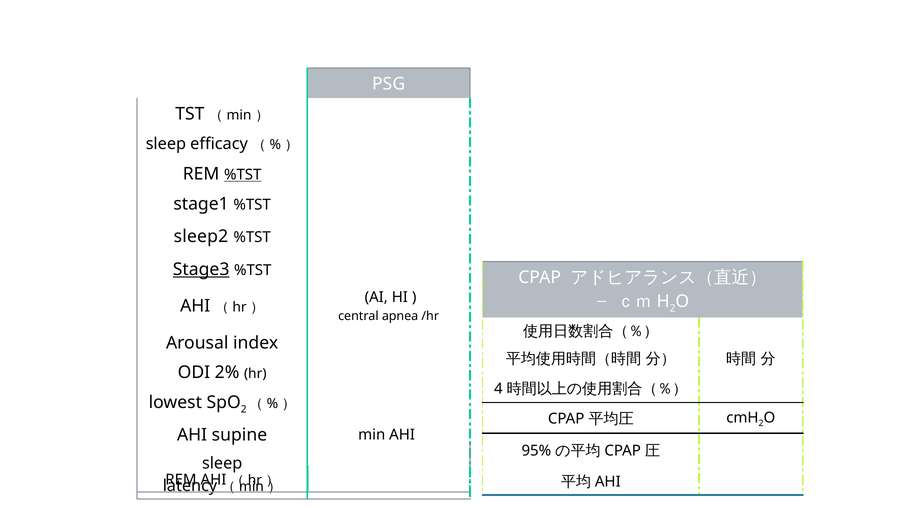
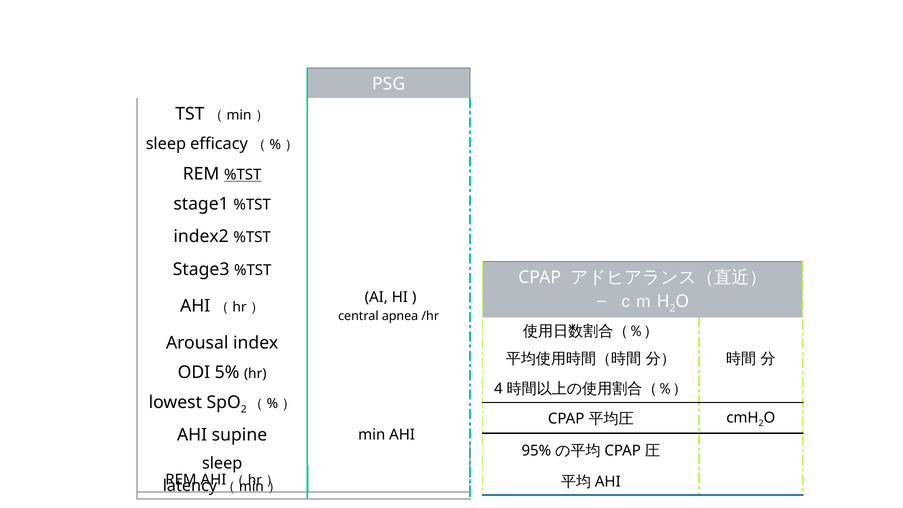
sleep2: sleep2 -> index2
Stage3 underline: present -> none
2%: 2% -> 5%
